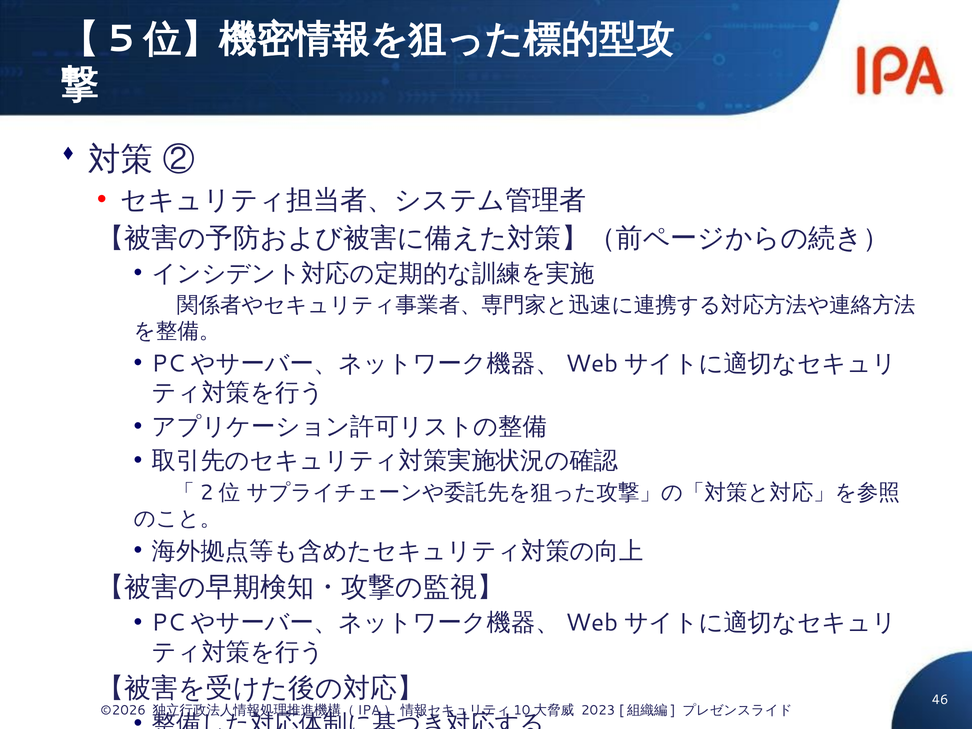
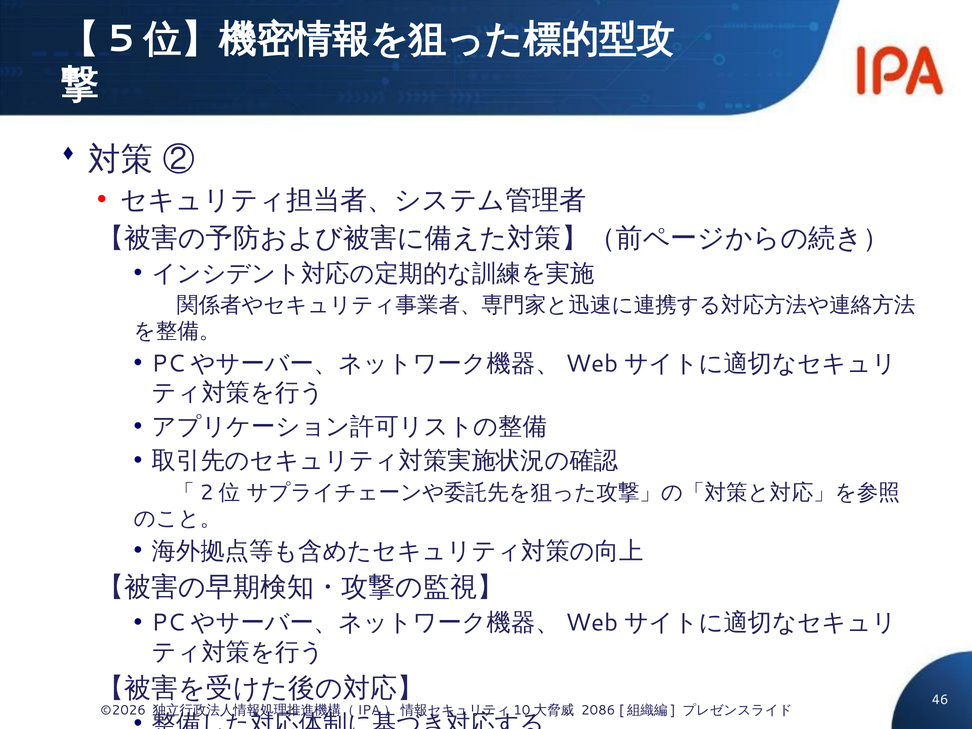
2023: 2023 -> 2086
